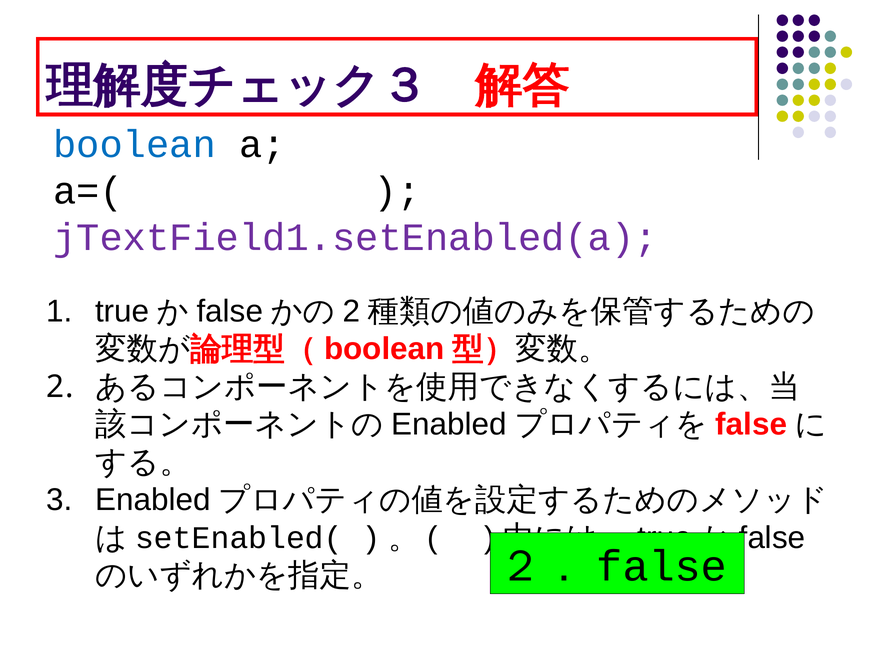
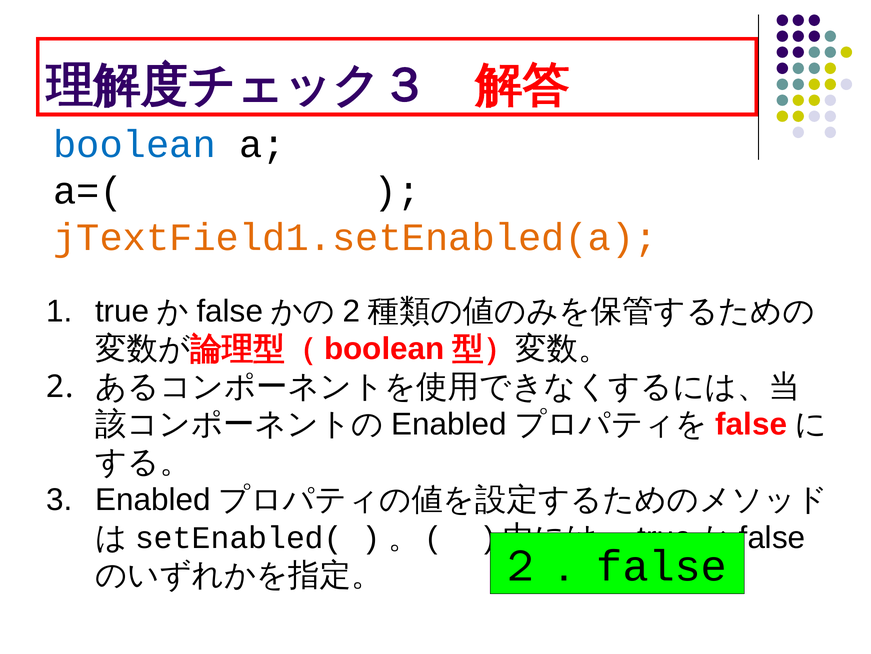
jTextField1.setEnabled(a colour: purple -> orange
